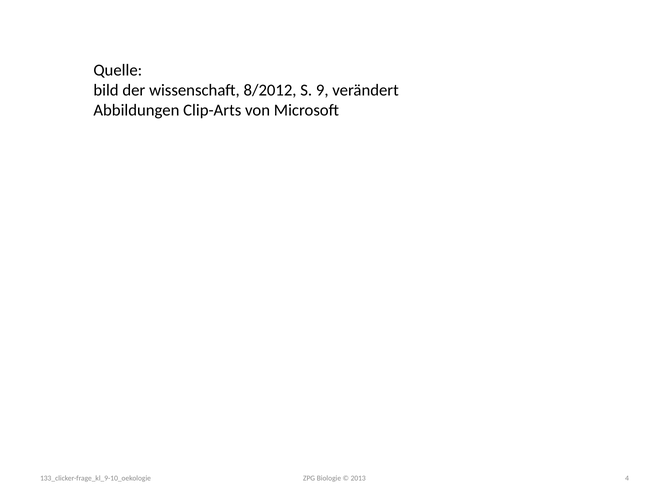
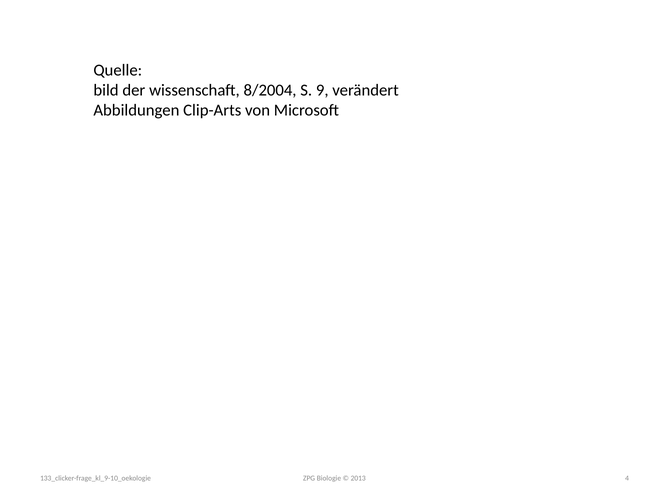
8/2012: 8/2012 -> 8/2004
